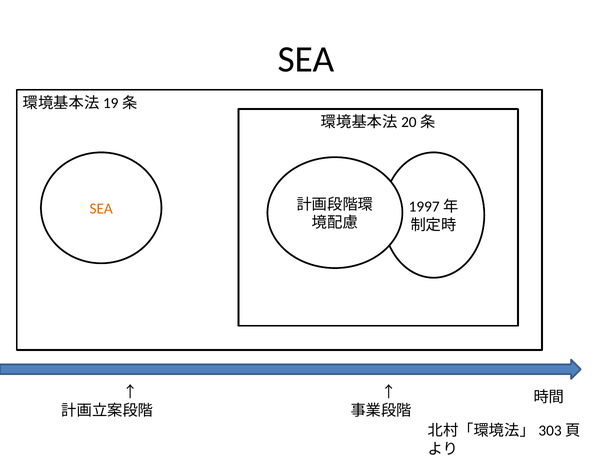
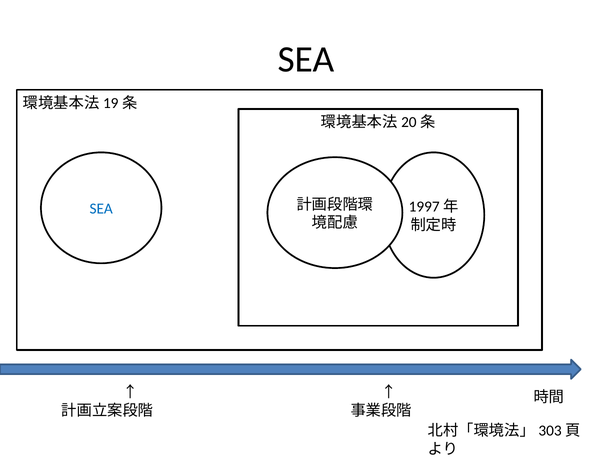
SEA at (101, 209) colour: orange -> blue
